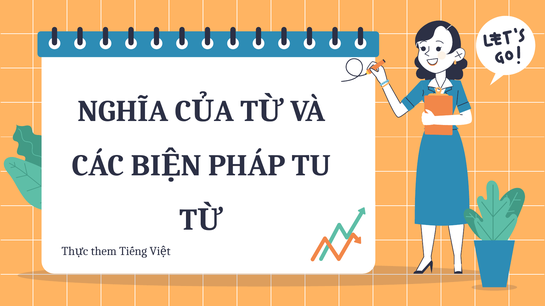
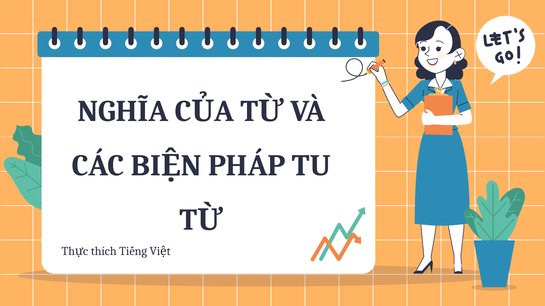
them: them -> thích
